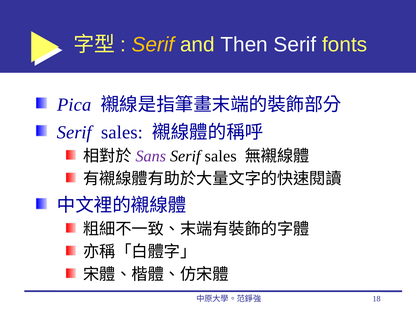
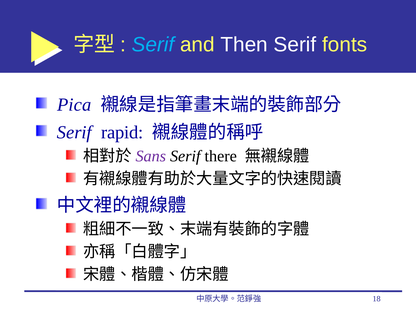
Serif at (153, 45) colour: yellow -> light blue
sales at (122, 132): sales -> rapid
sales at (221, 156): sales -> there
